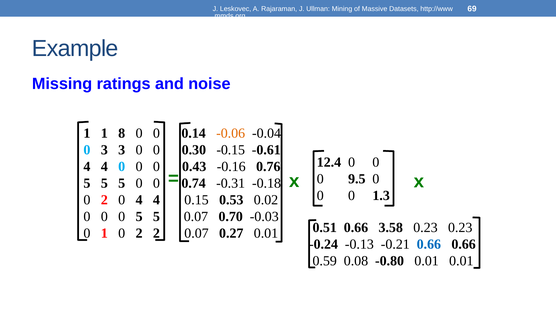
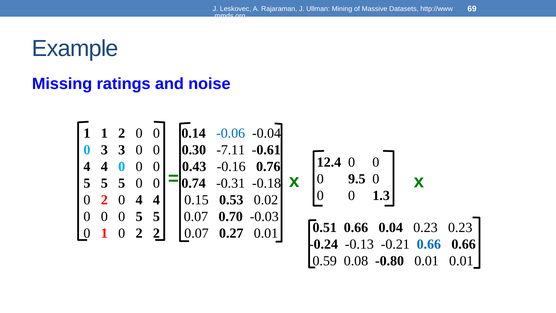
1 8: 8 -> 2
-0.06 colour: orange -> blue
-0.15: -0.15 -> -7.11
3.58: 3.58 -> 0.04
